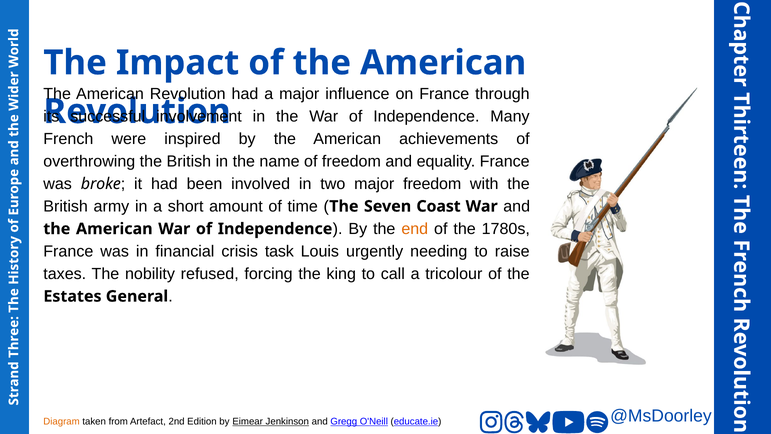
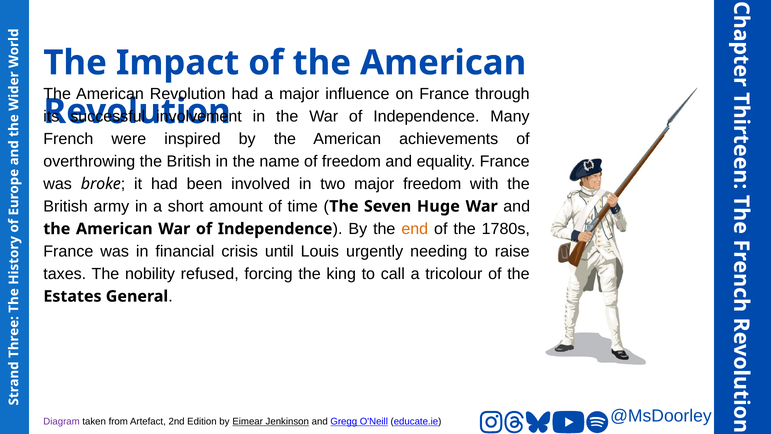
Coast: Coast -> Huge
task: task -> until
Diagram colour: orange -> purple
